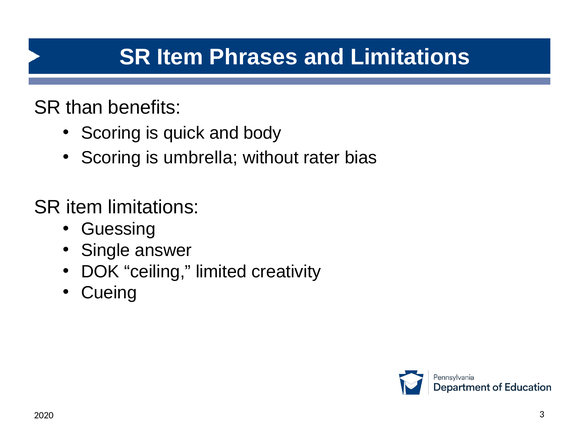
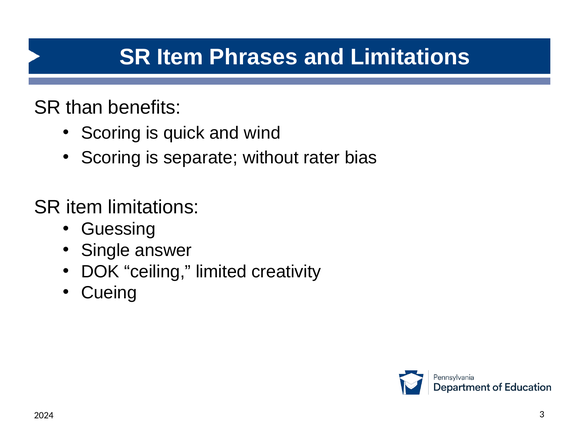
body: body -> wind
umbrella: umbrella -> separate
2020: 2020 -> 2024
